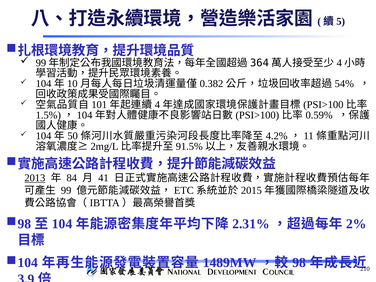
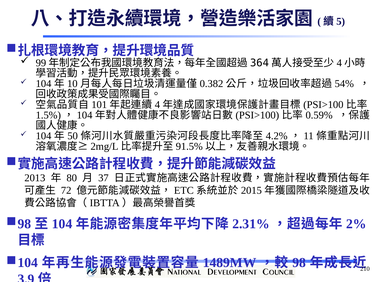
2013 underline: present -> none
84: 84 -> 80
41: 41 -> 37
99: 99 -> 72
